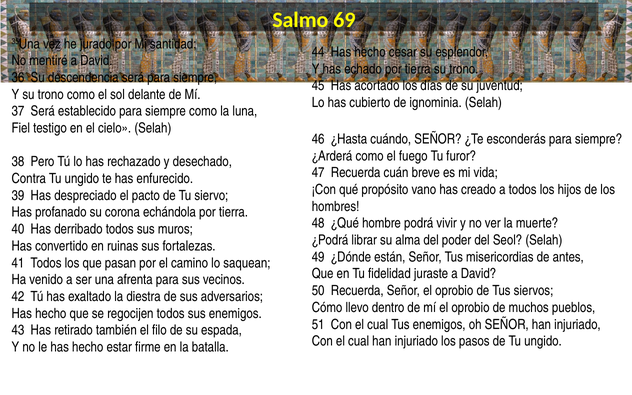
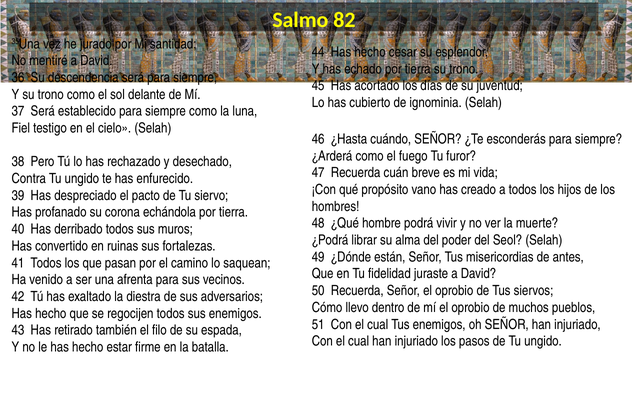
69: 69 -> 82
